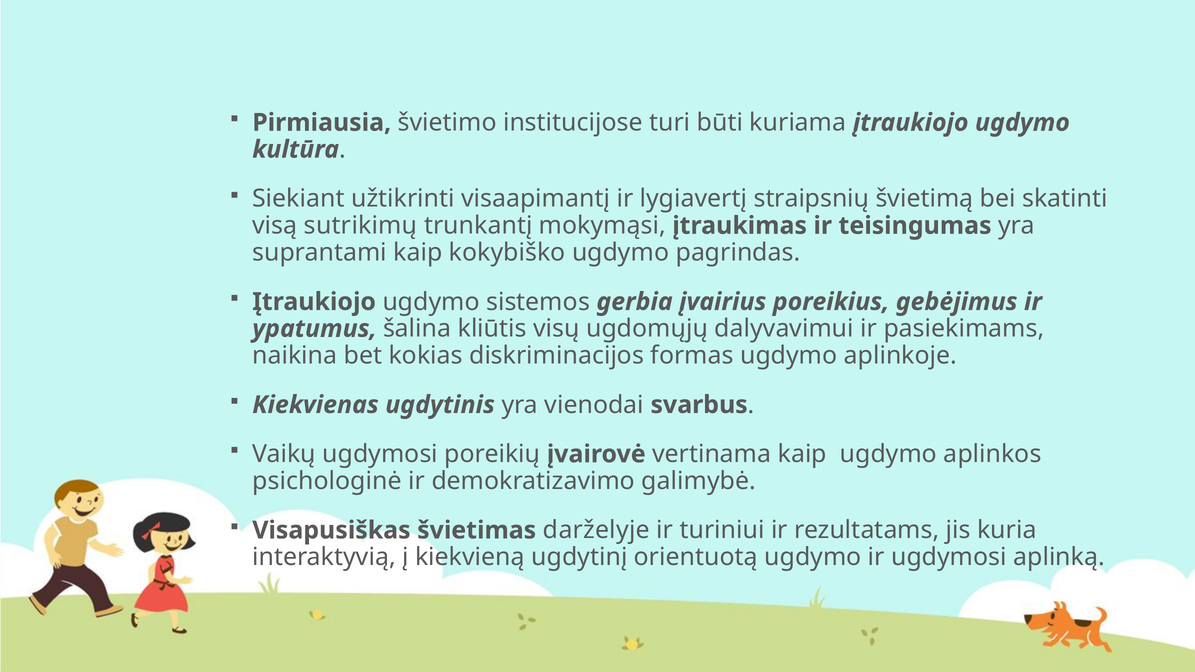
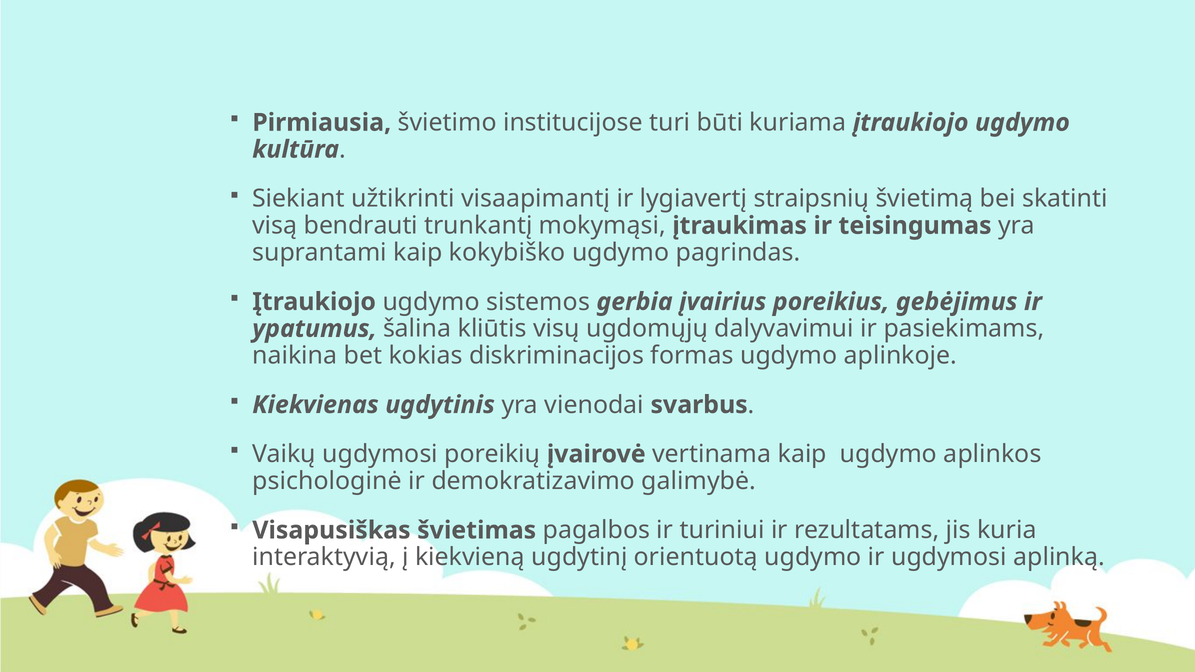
sutrikimų: sutrikimų -> bendrauti
darželyje: darželyje -> pagalbos
